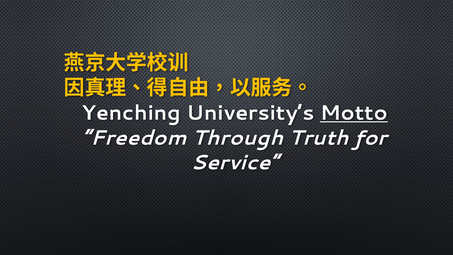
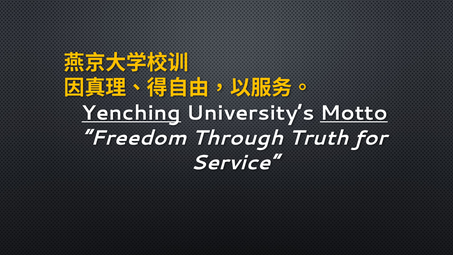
Yenching underline: none -> present
